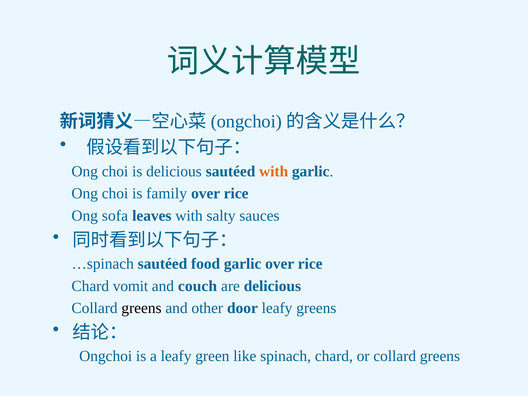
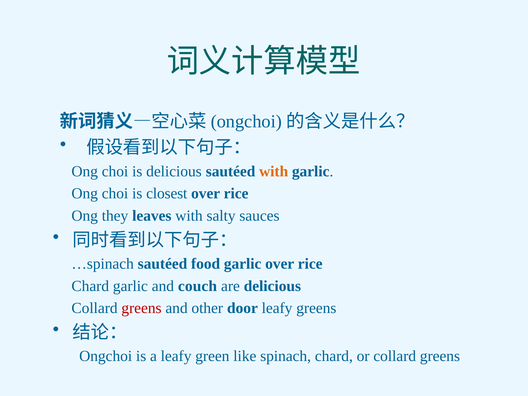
family: family -> closest
sofa: sofa -> they
Chard vomit: vomit -> garlic
greens at (141, 308) colour: black -> red
